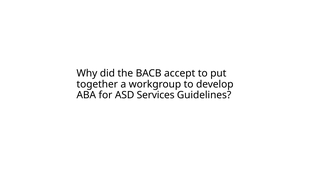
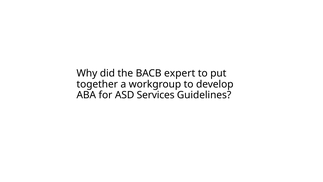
accept: accept -> expert
